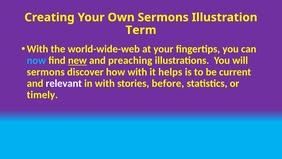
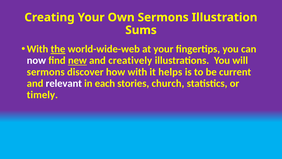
Term: Term -> Sums
the underline: none -> present
now colour: light blue -> white
preaching: preaching -> creatively
in with: with -> each
before: before -> church
